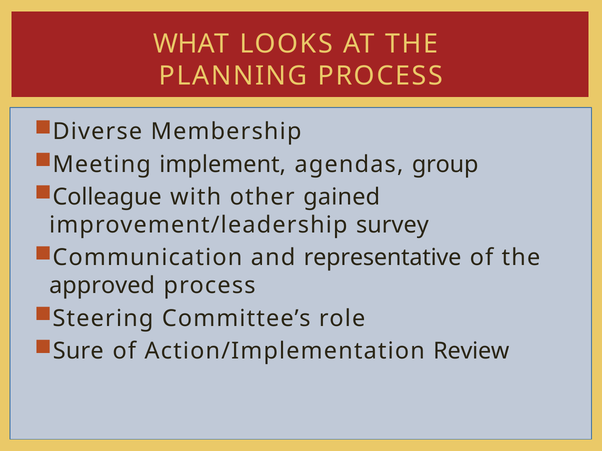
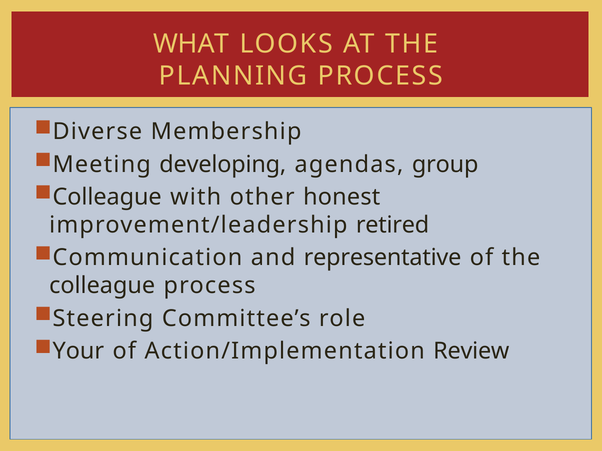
implement: implement -> developing
gained: gained -> honest
survey: survey -> retired
approved at (102, 286): approved -> colleague
Sure: Sure -> Your
